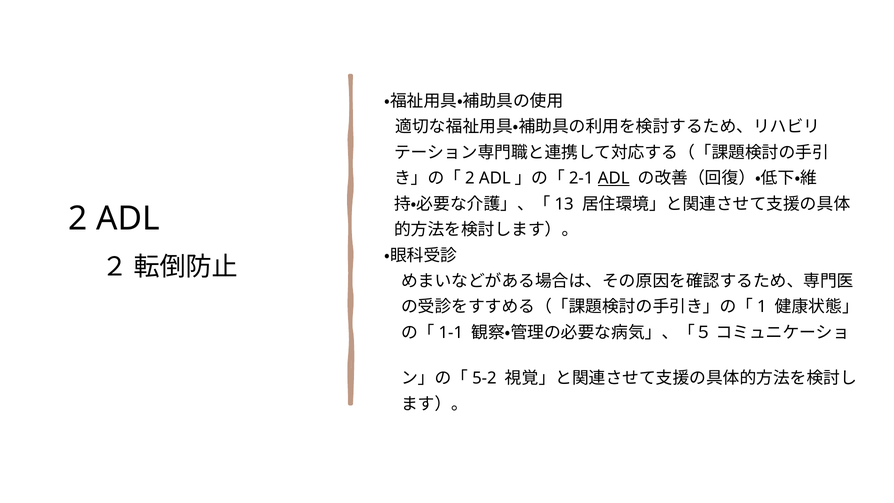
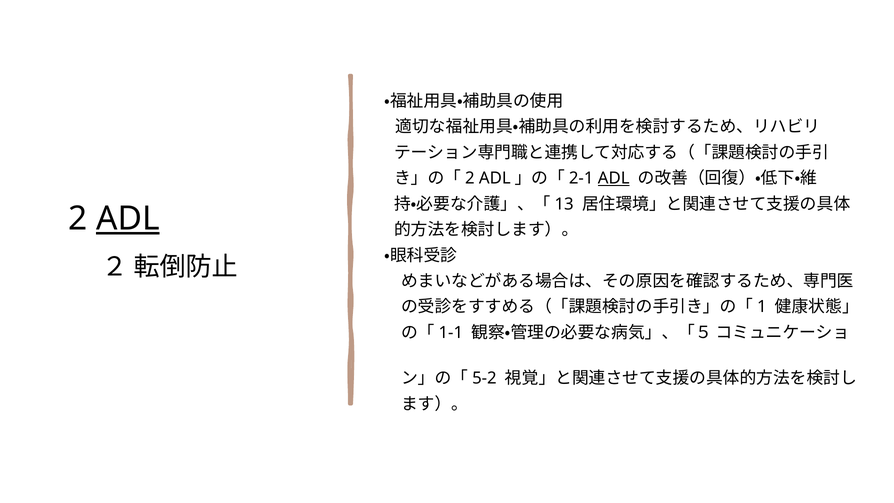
ADL at (128, 219) underline: none -> present
